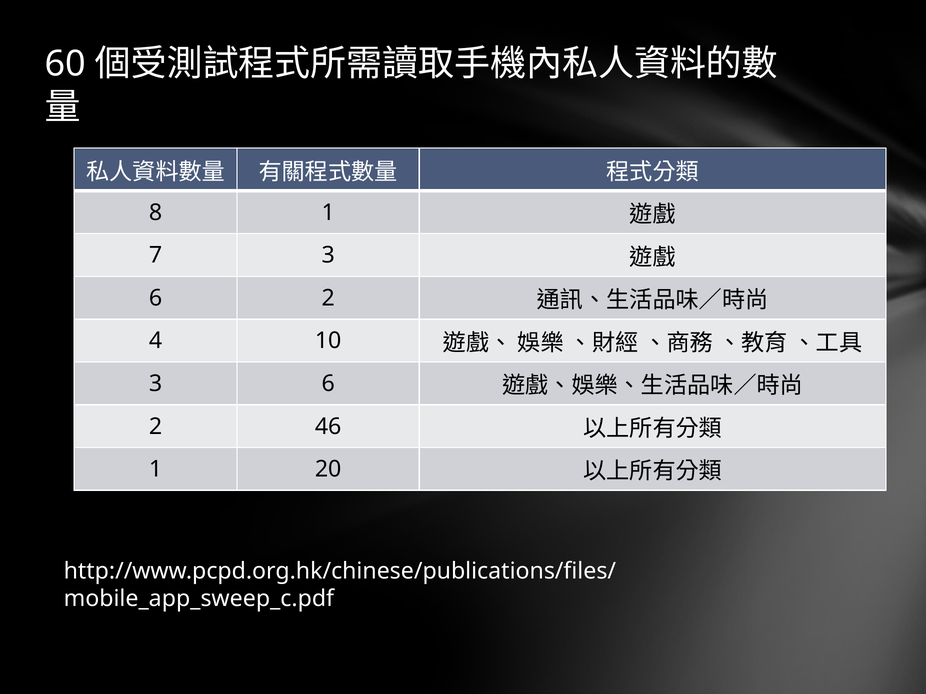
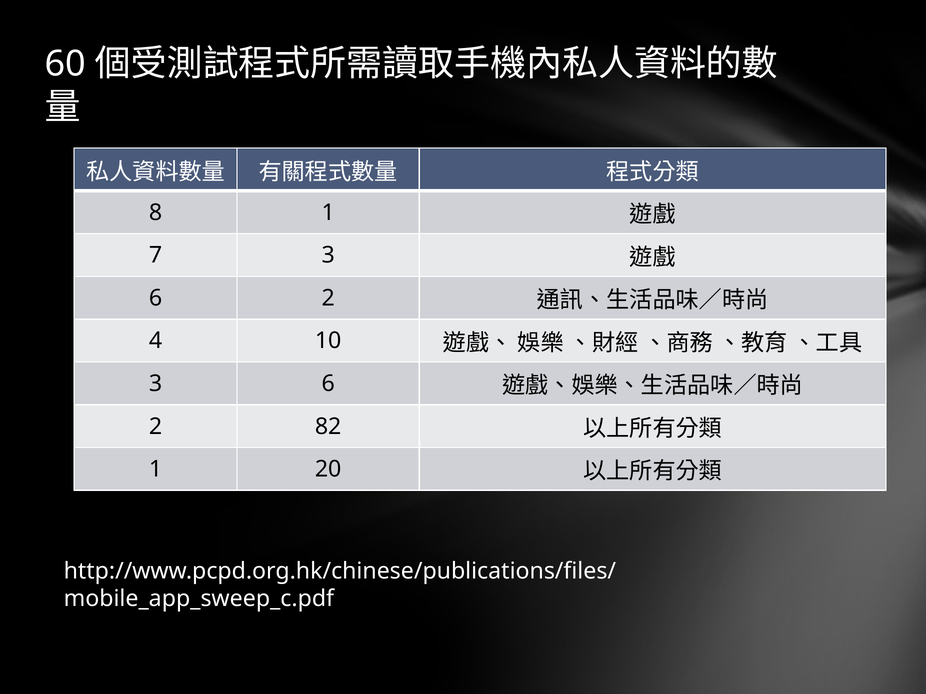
46: 46 -> 82
